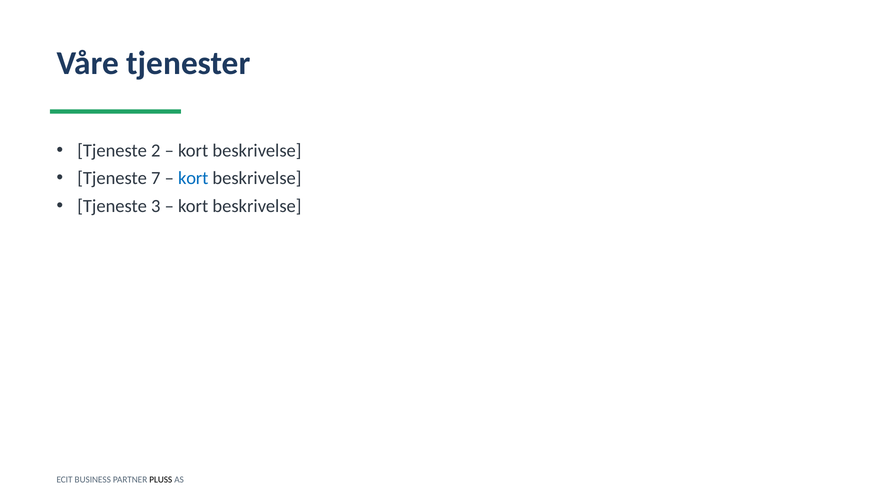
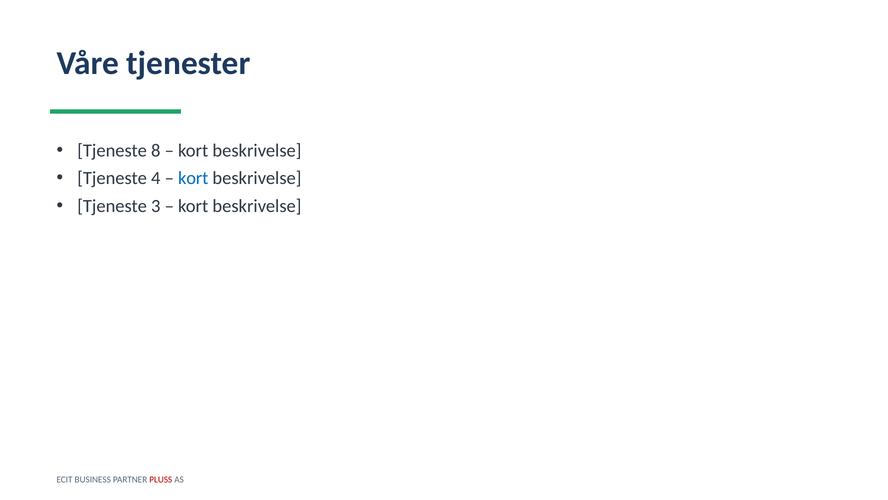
2: 2 -> 8
7: 7 -> 4
PLUSS colour: black -> red
